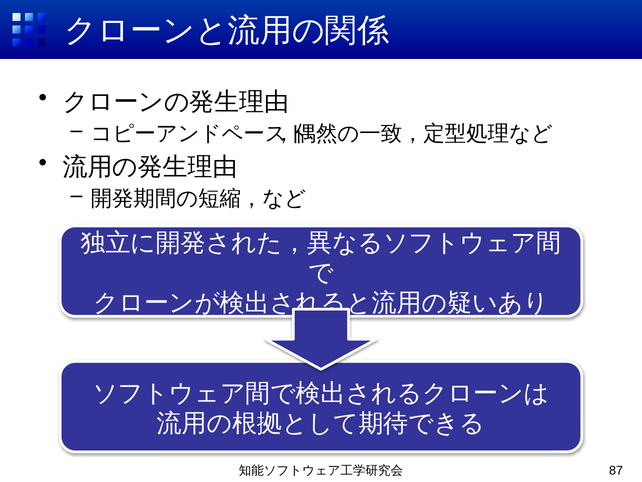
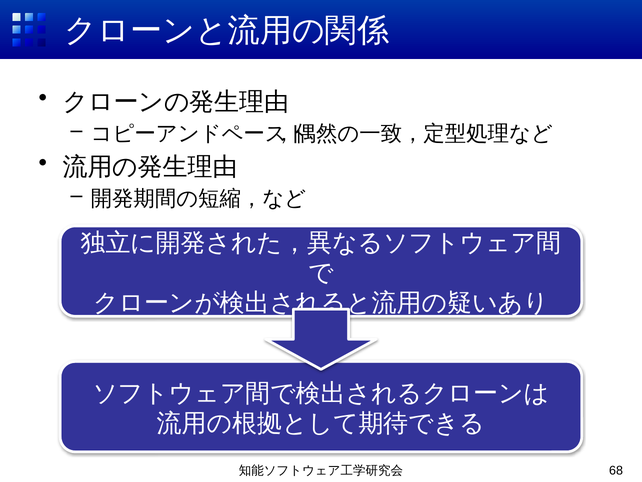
87: 87 -> 68
